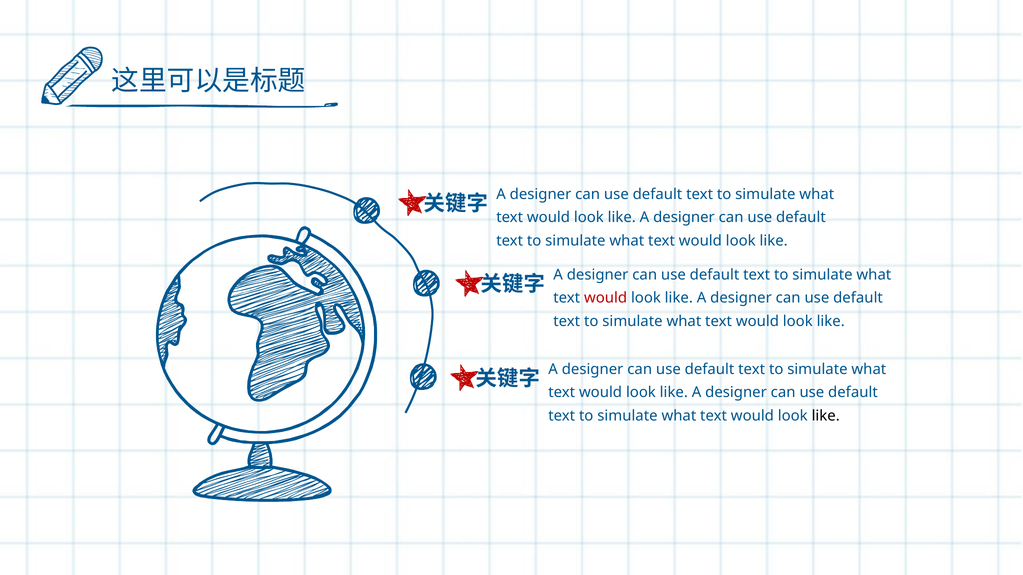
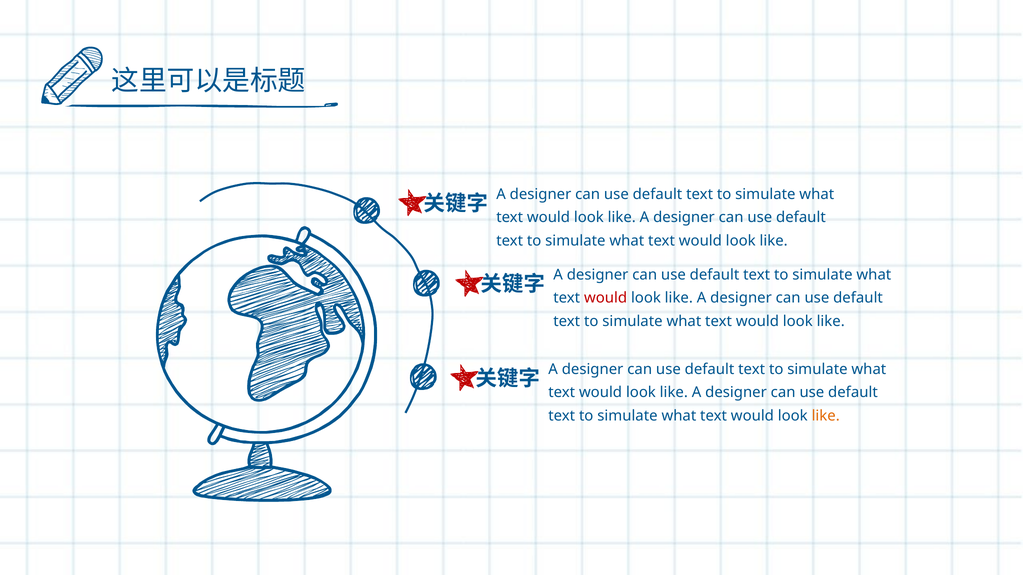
like at (826, 416) colour: black -> orange
